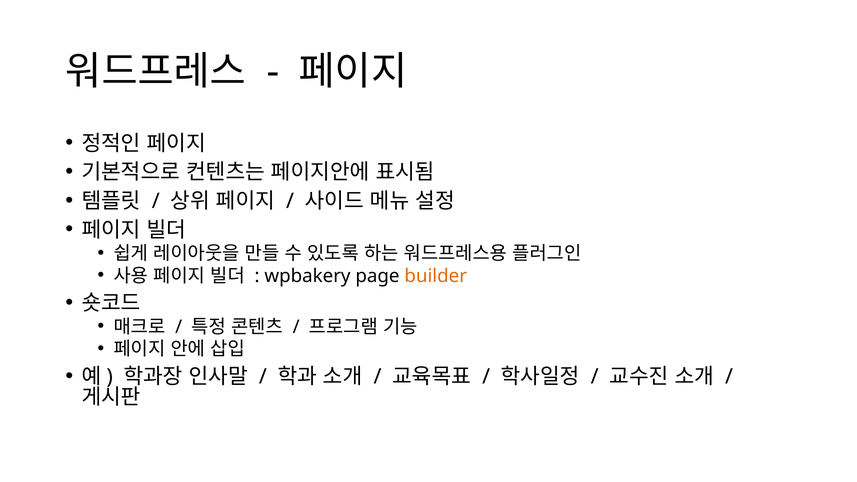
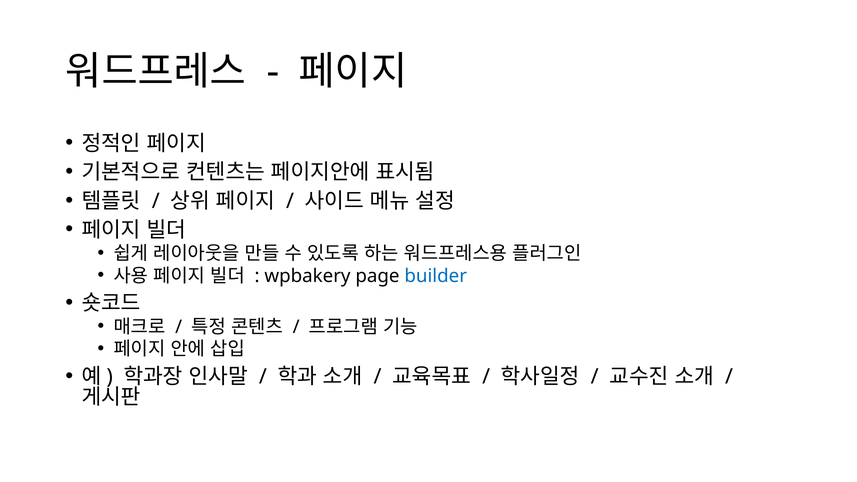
builder colour: orange -> blue
